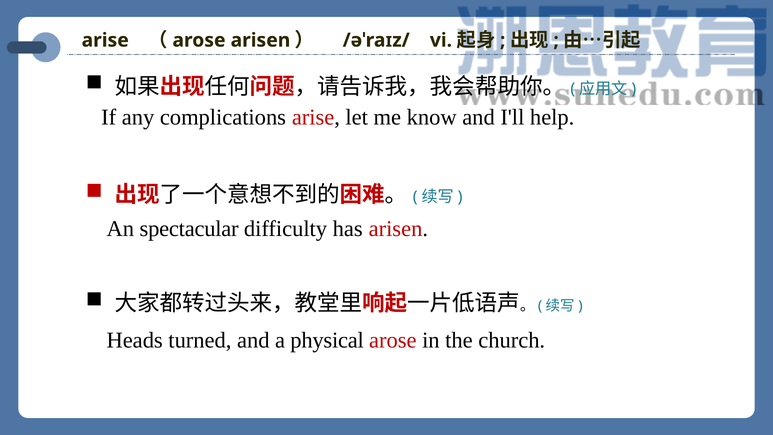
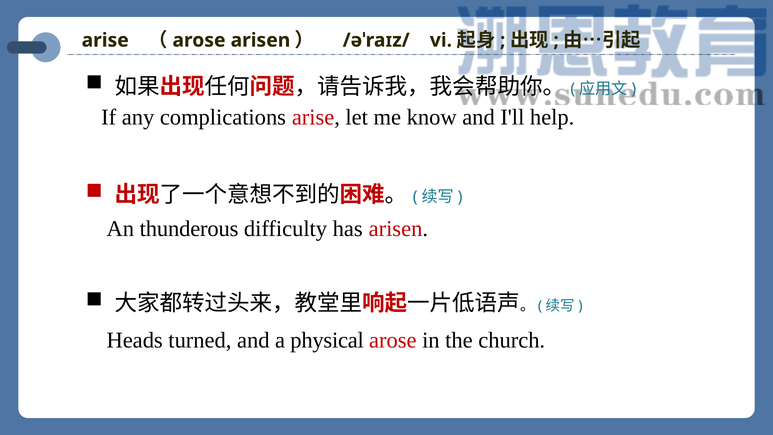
spectacular: spectacular -> thunderous
